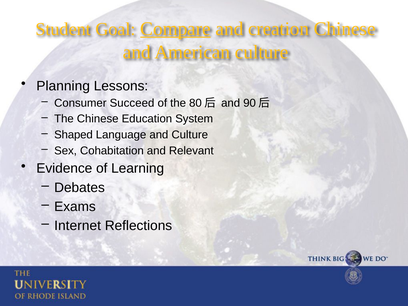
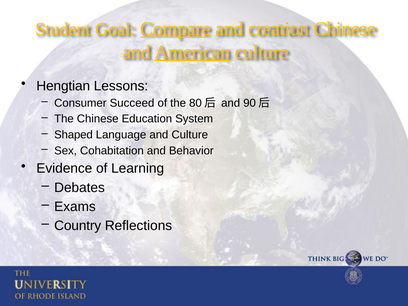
American underline: none -> present
Planning: Planning -> Hengtian
Relevant: Relevant -> Behavior
Internet: Internet -> Country
